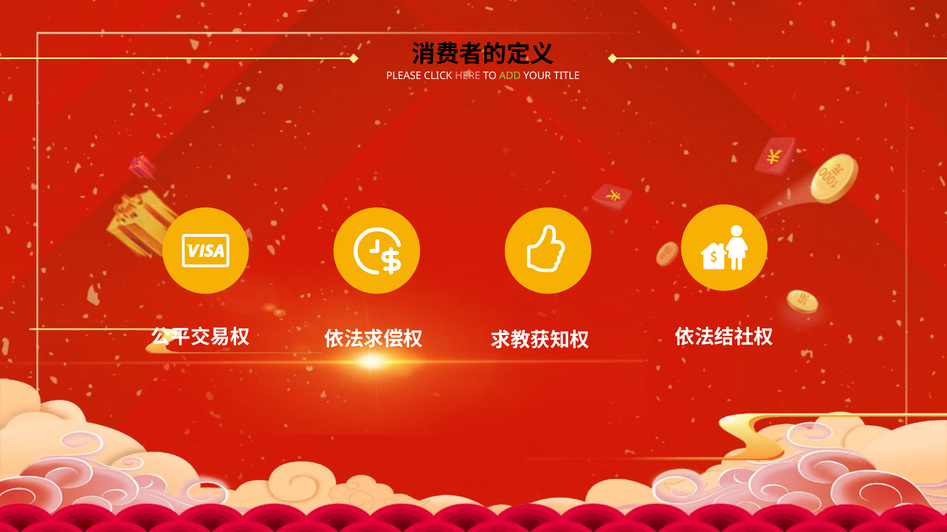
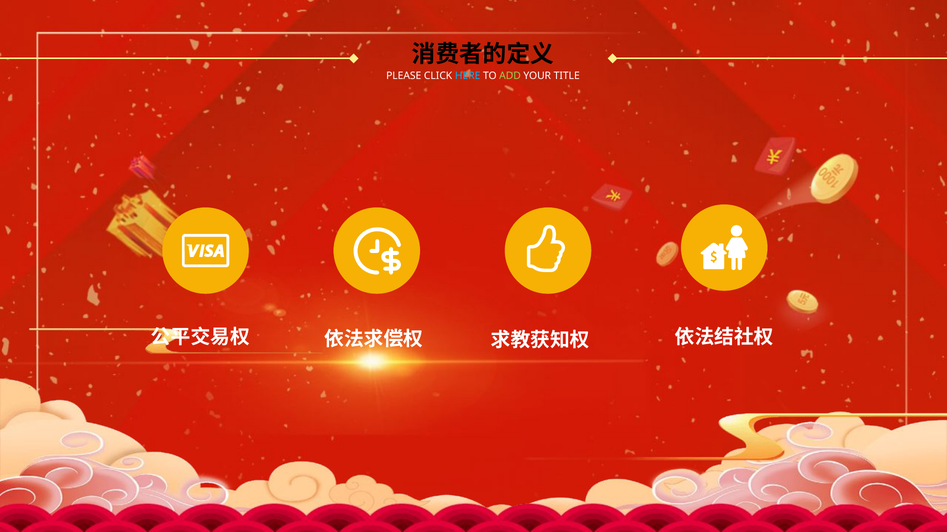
HERE colour: pink -> light blue
